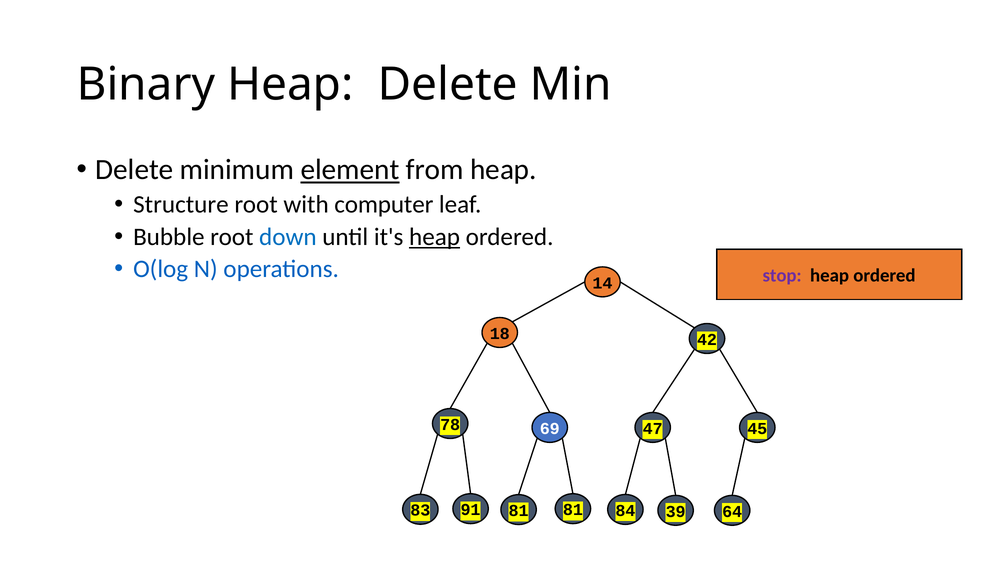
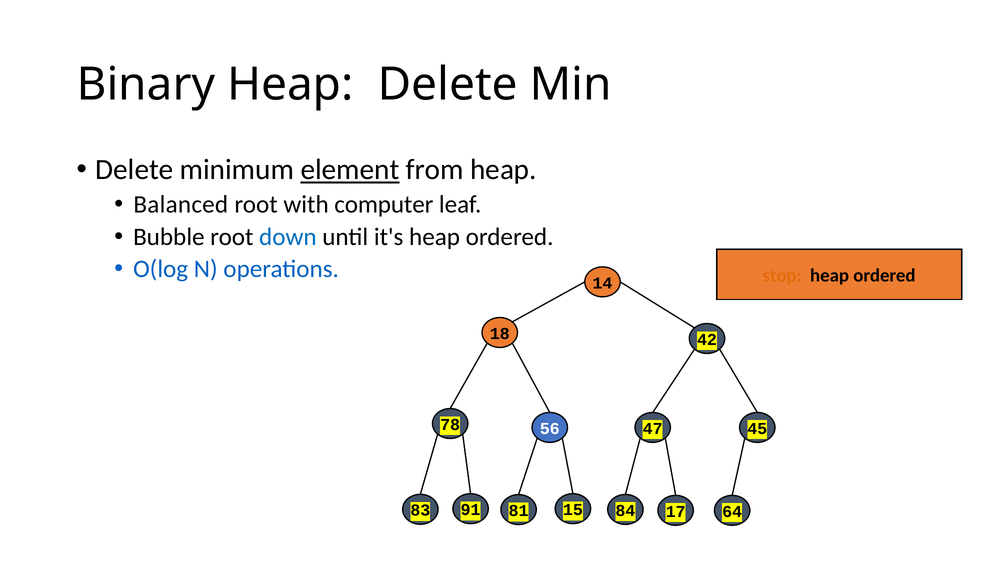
Structure: Structure -> Balanced
heap at (435, 237) underline: present -> none
stop colour: purple -> orange
69: 69 -> 56
39: 39 -> 17
81 81: 81 -> 15
